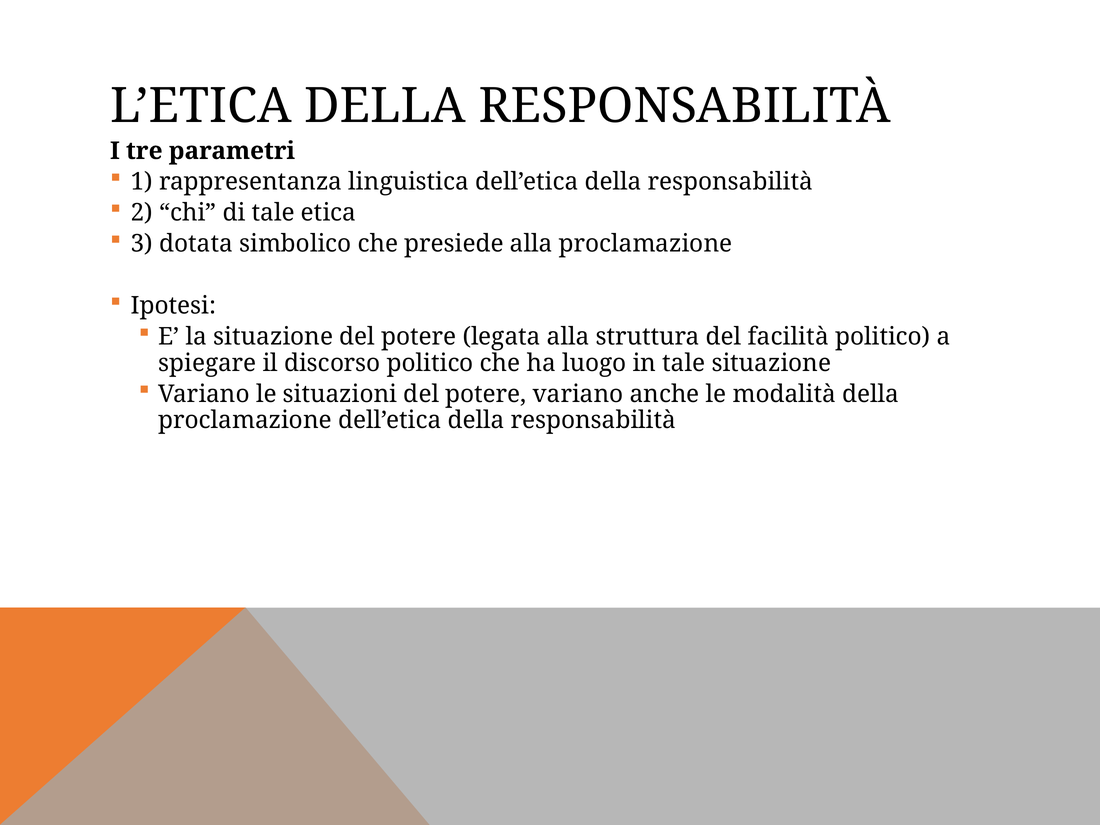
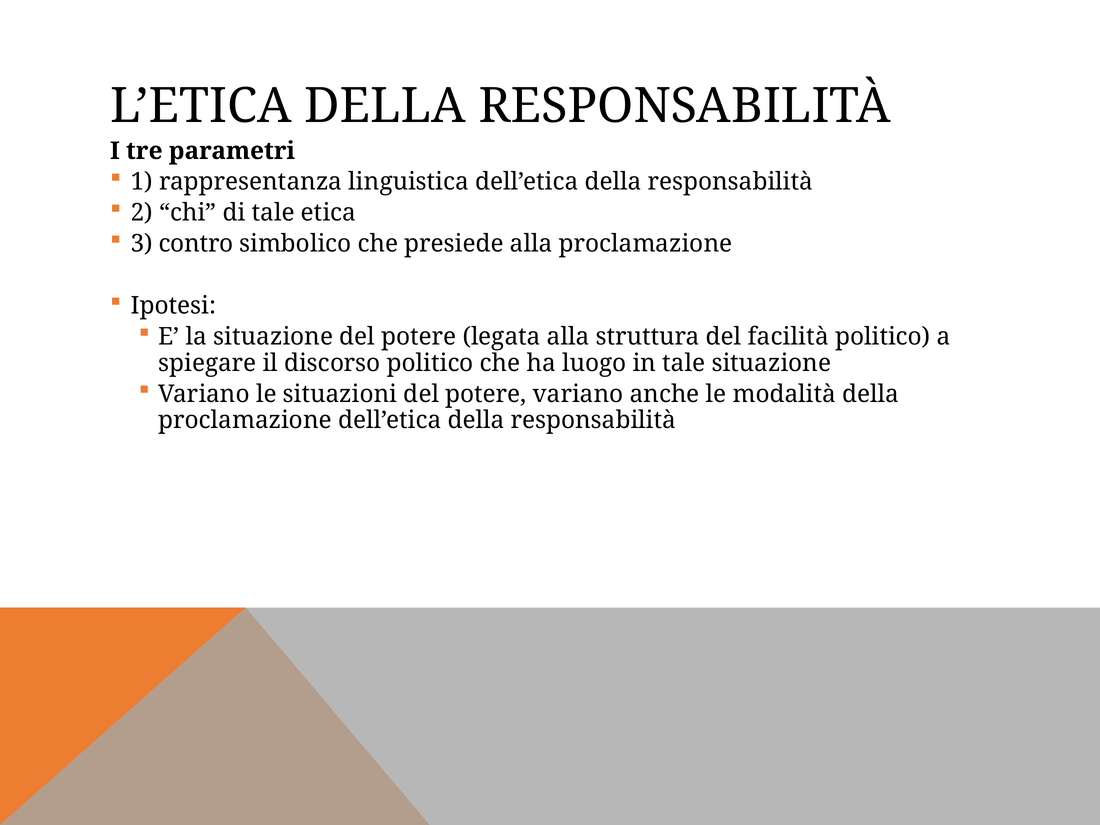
dotata: dotata -> contro
